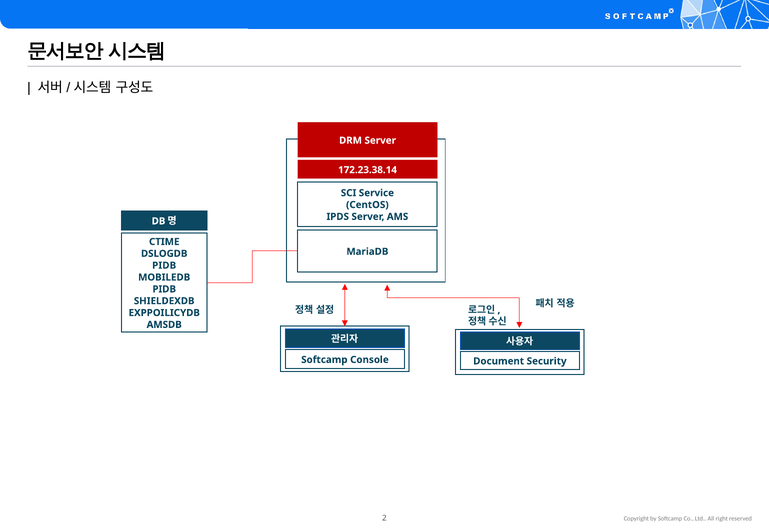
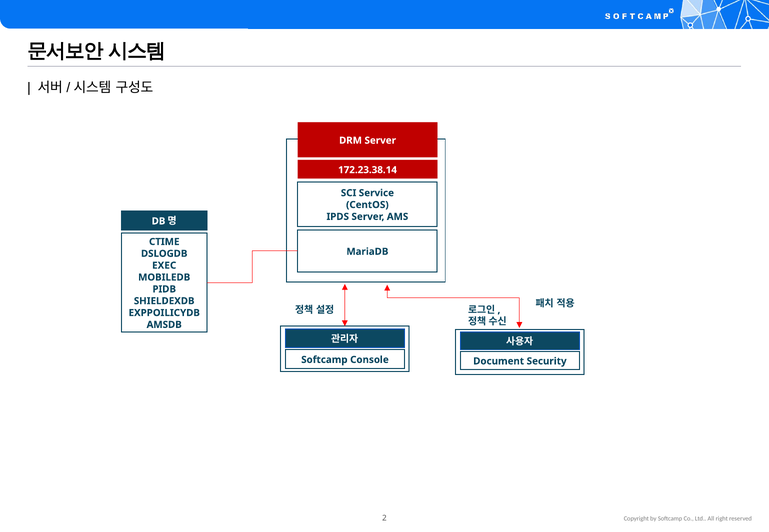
PIDB at (164, 266): PIDB -> EXEC
